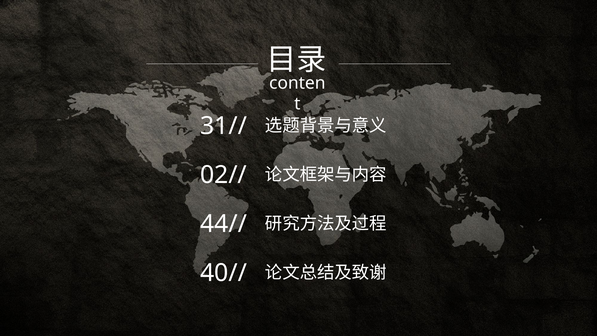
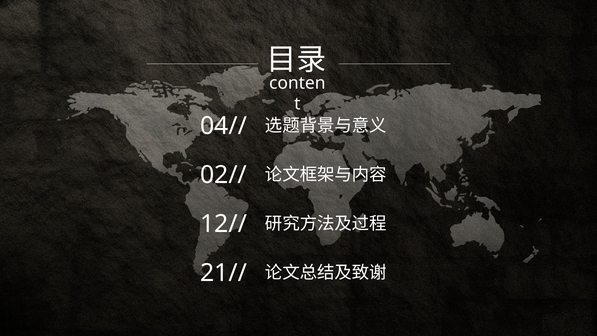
31//: 31// -> 04//
44//: 44// -> 12//
40//: 40// -> 21//
